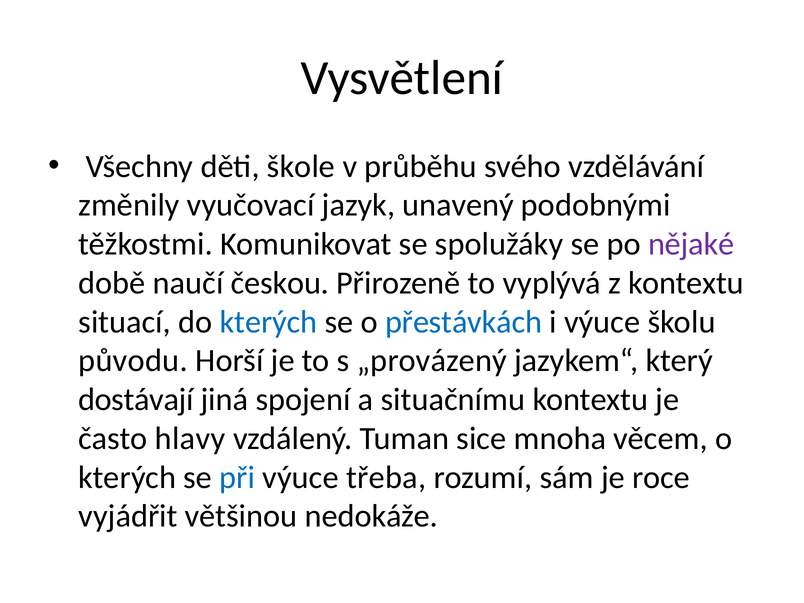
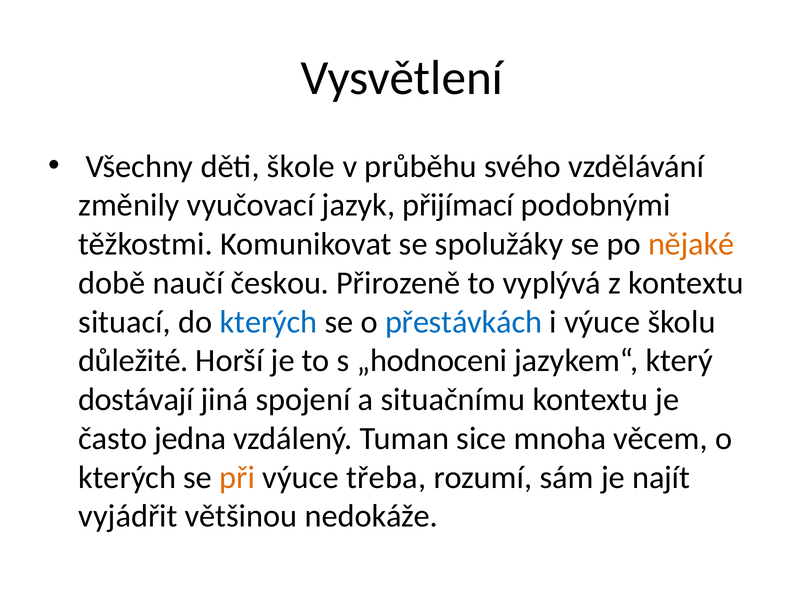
unavený: unavený -> přijímací
nějaké colour: purple -> orange
původu: původu -> důležité
„provázený: „provázený -> „hodnoceni
hlavy: hlavy -> jedna
při colour: blue -> orange
roce: roce -> najít
